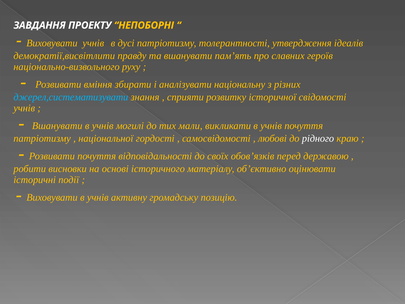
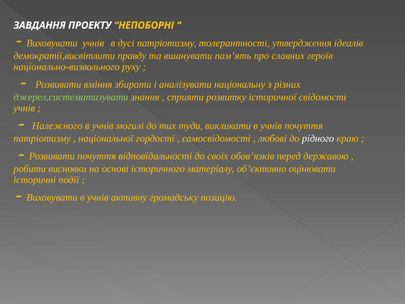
джерел,систематизувати colour: light blue -> light green
Вшанувати at (57, 126): Вшанувати -> Належного
мали: мали -> туди
